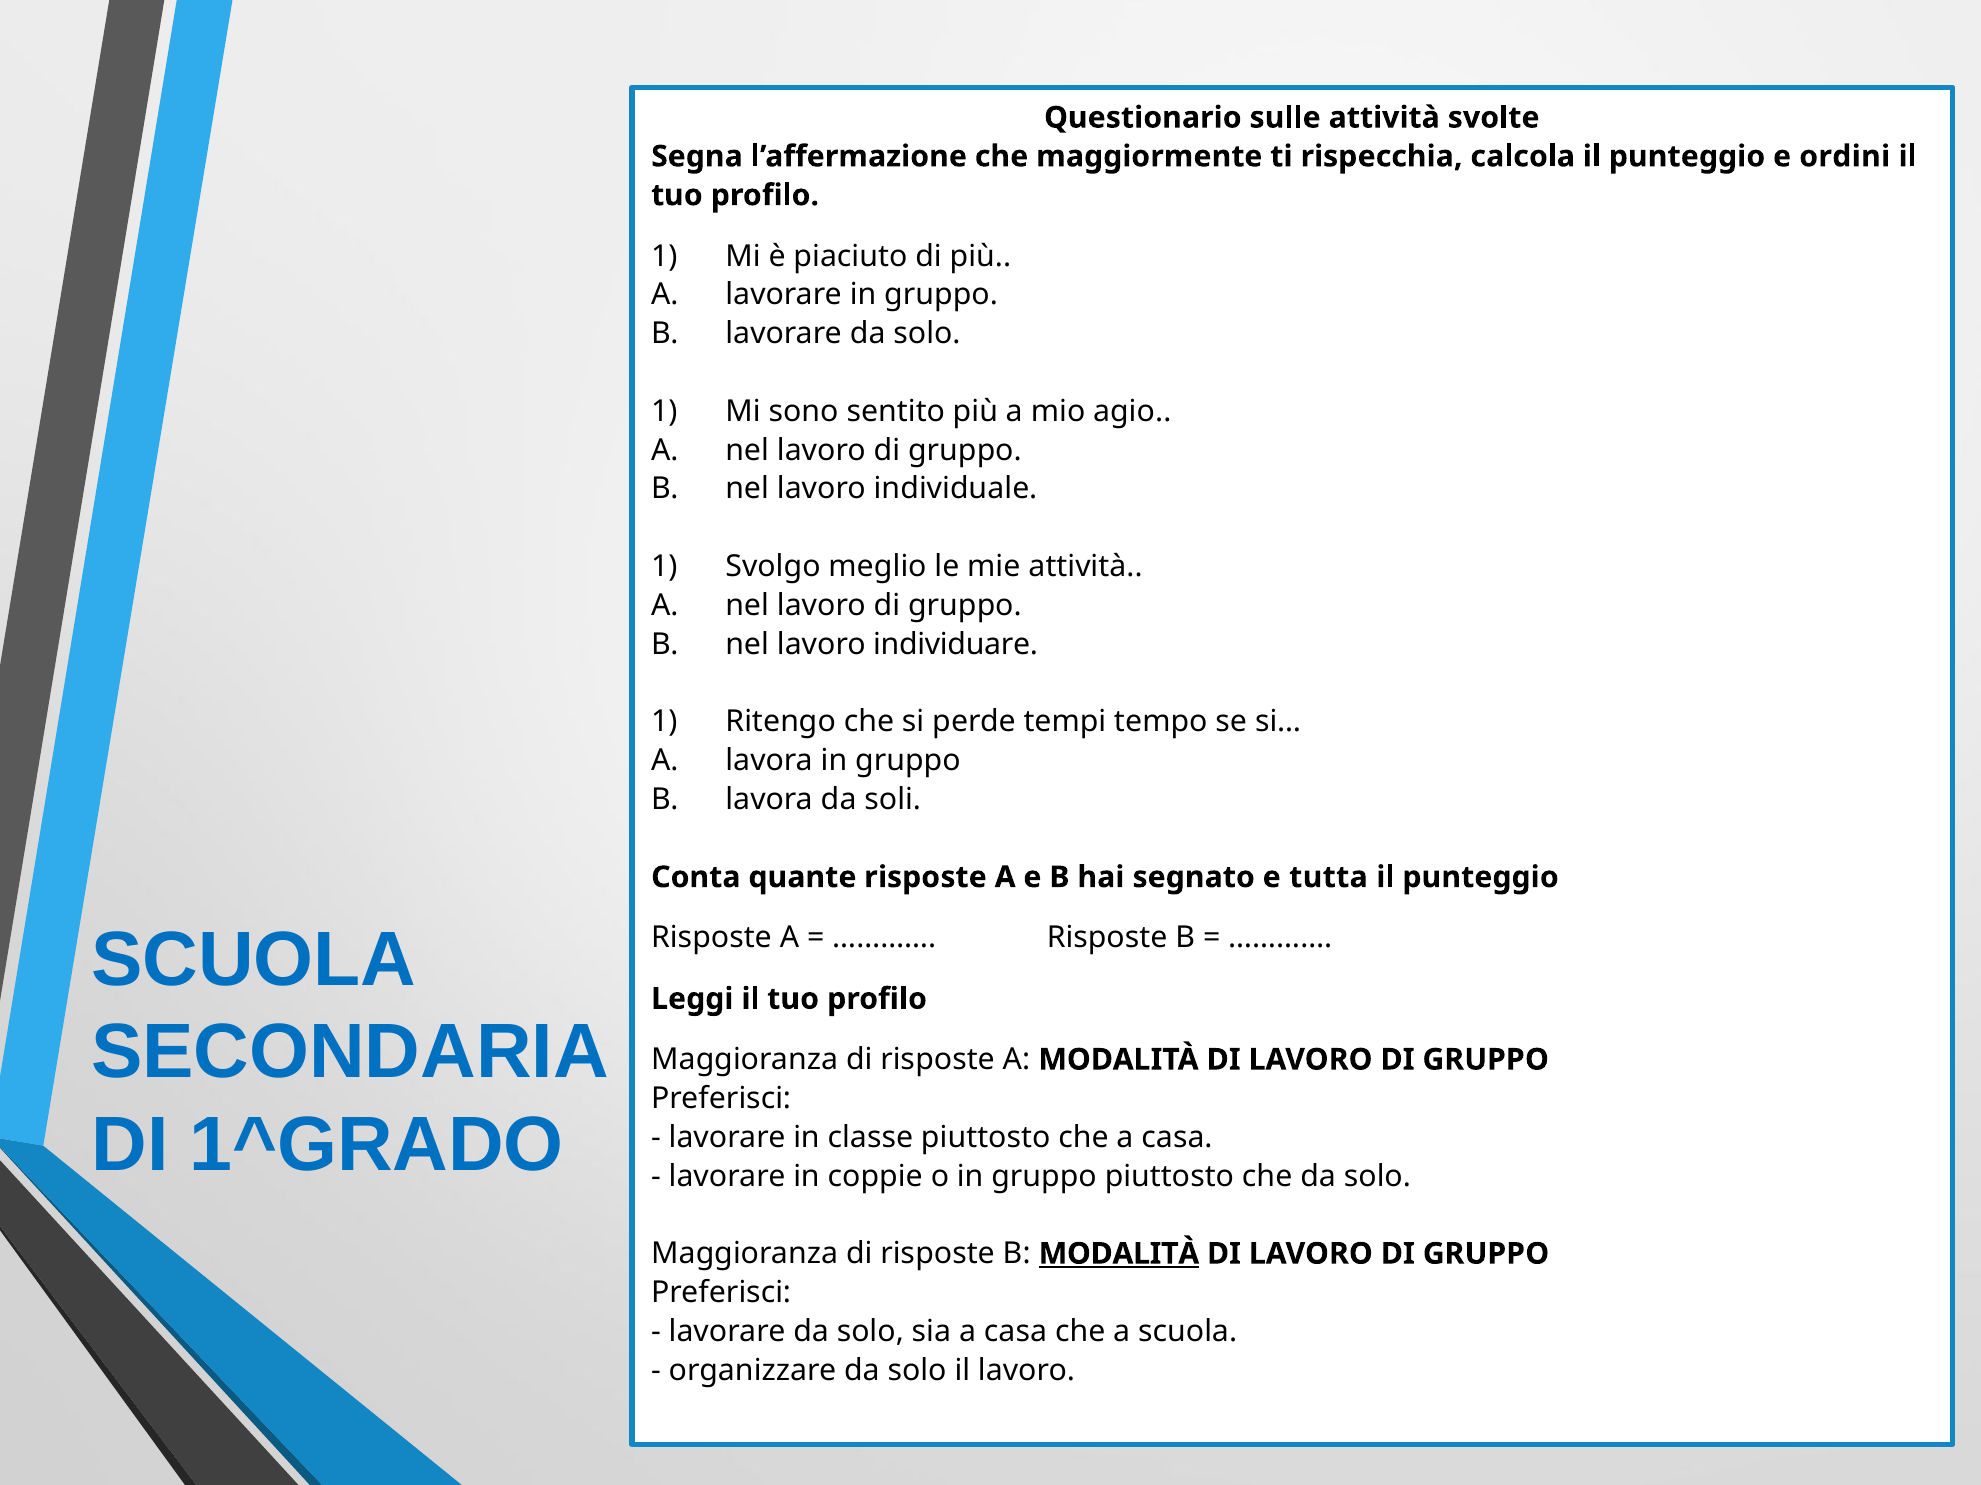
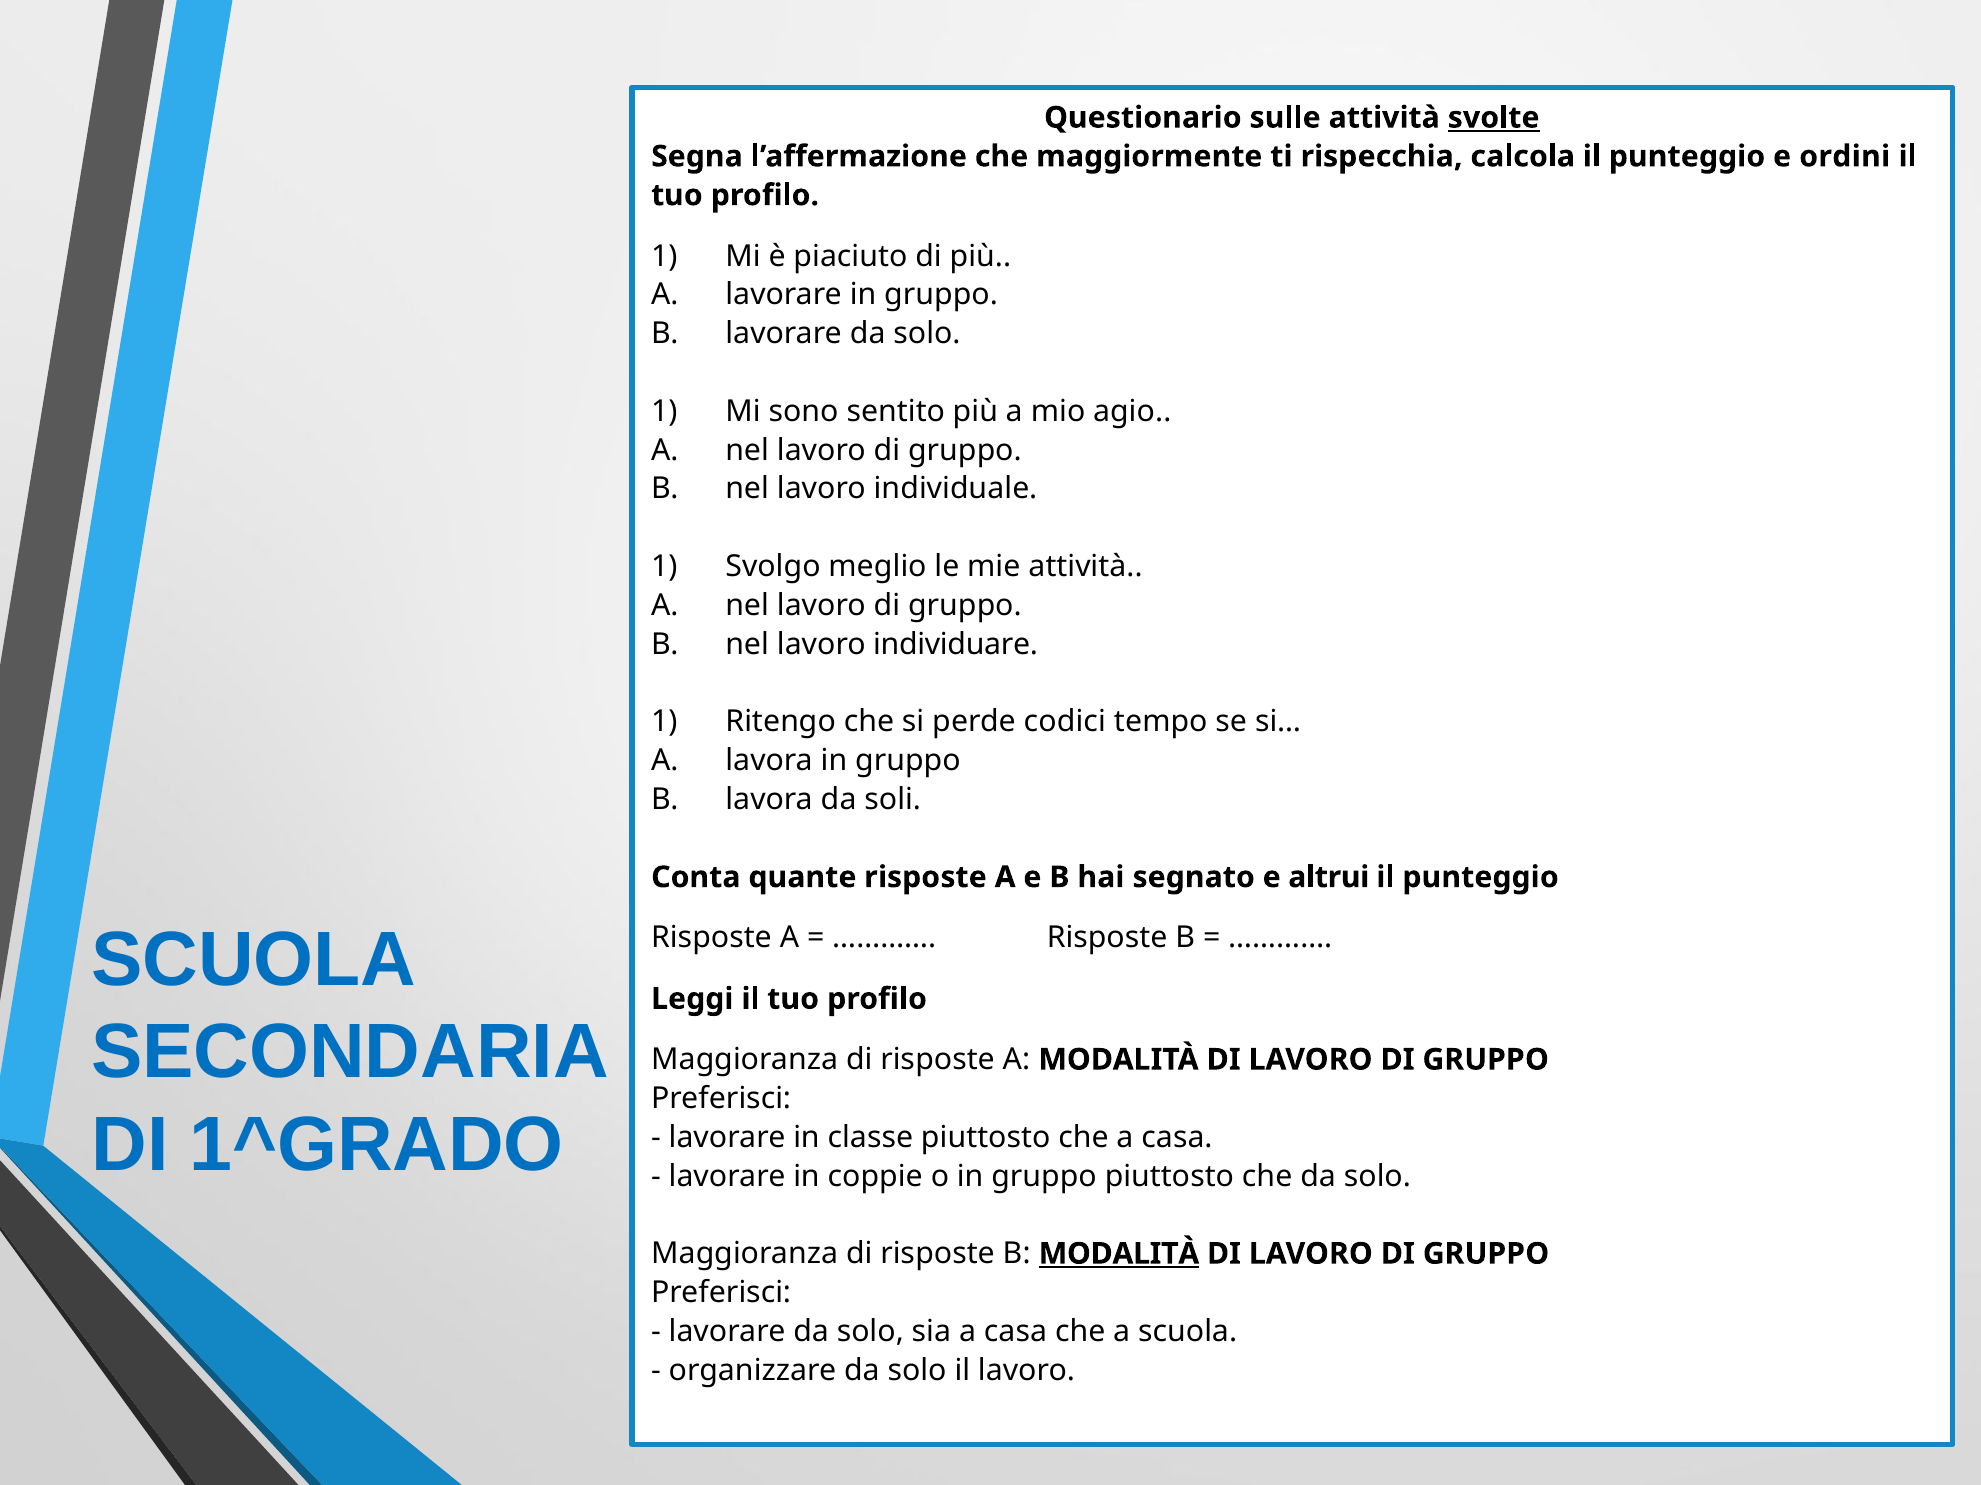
svolte underline: none -> present
tempi: tempi -> codici
tutta: tutta -> altrui
